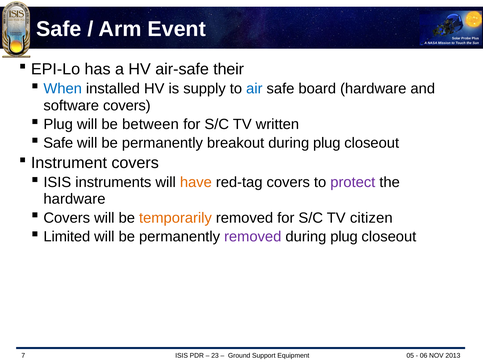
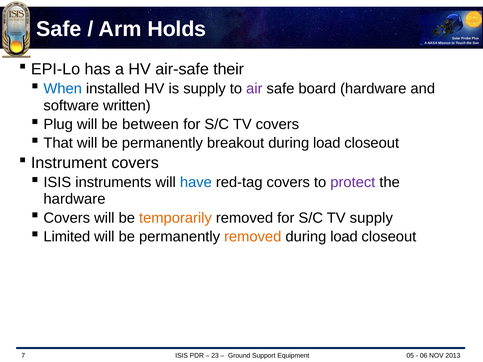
Event: Event -> Holds
air colour: blue -> purple
software covers: covers -> written
TV written: written -> covers
Safe at (58, 143): Safe -> That
plug at (327, 143): plug -> load
have colour: orange -> blue
TV citizen: citizen -> supply
removed at (253, 237) colour: purple -> orange
plug at (344, 237): plug -> load
